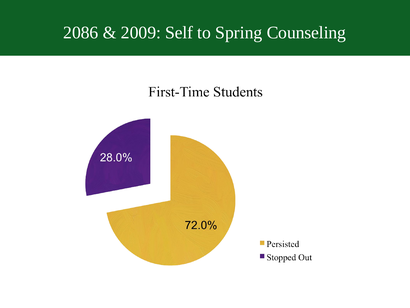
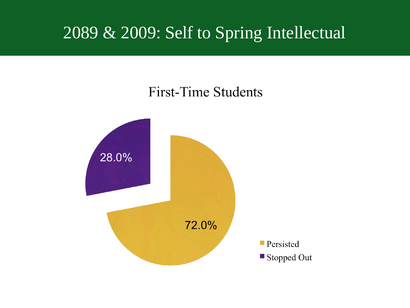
2086: 2086 -> 2089
Counseling: Counseling -> Intellectual
